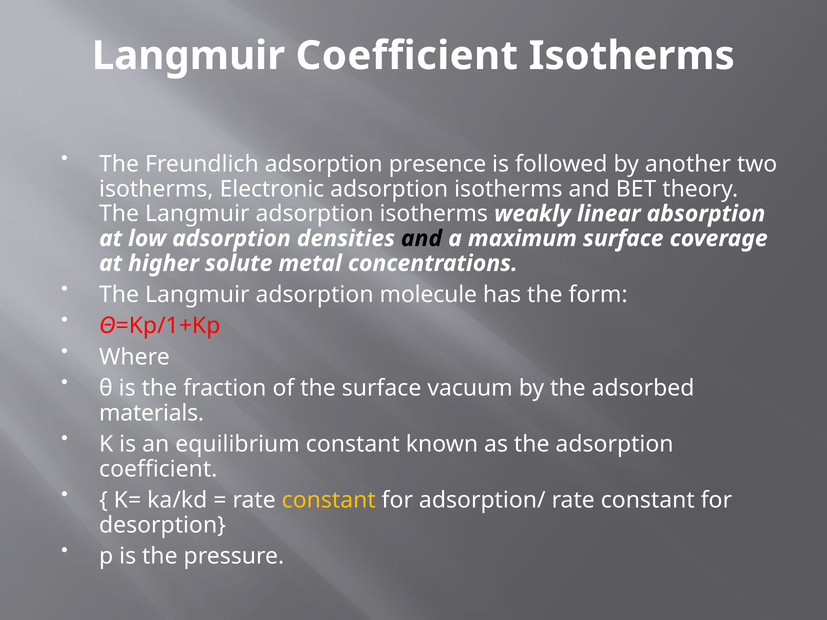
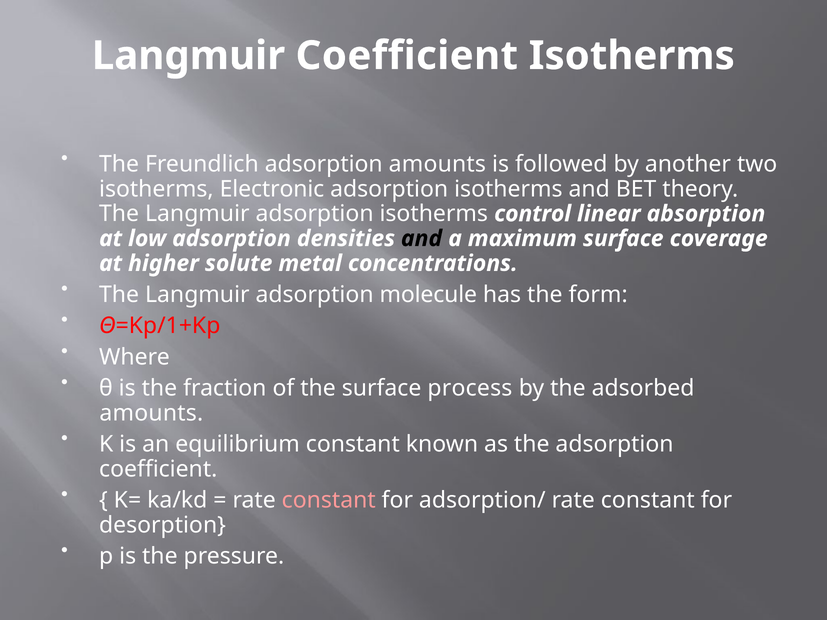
adsorption presence: presence -> amounts
weakly: weakly -> control
vacuum: vacuum -> process
materials at (152, 413): materials -> amounts
constant at (329, 500) colour: yellow -> pink
